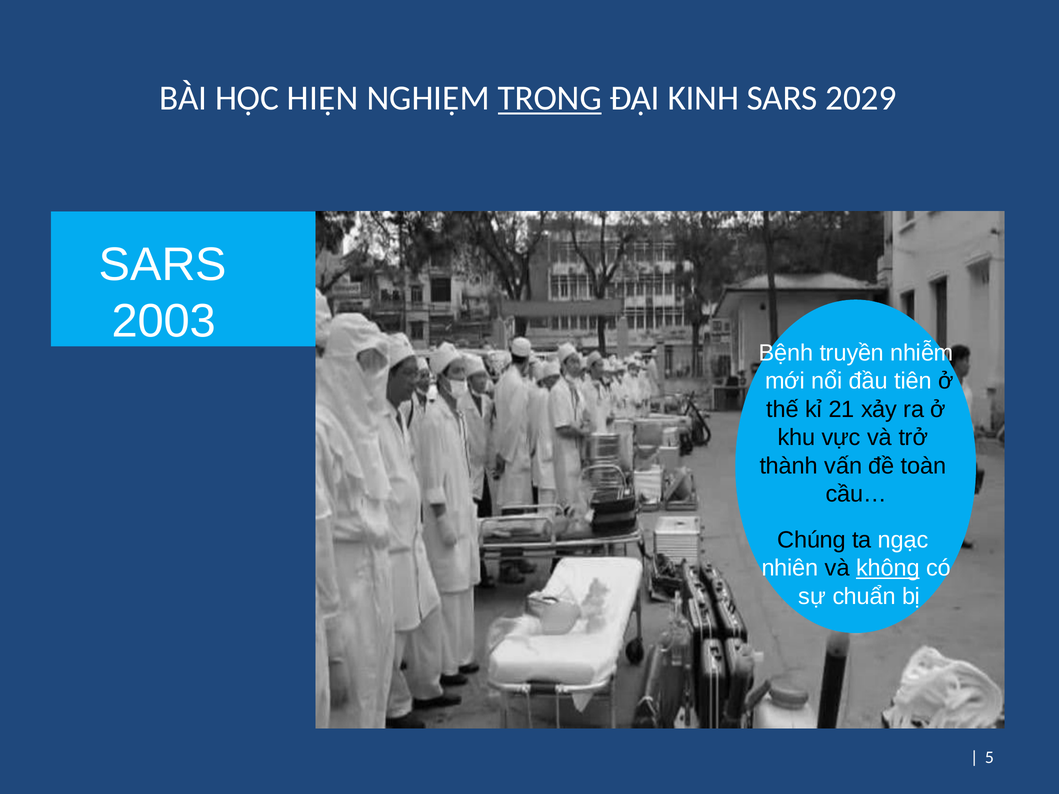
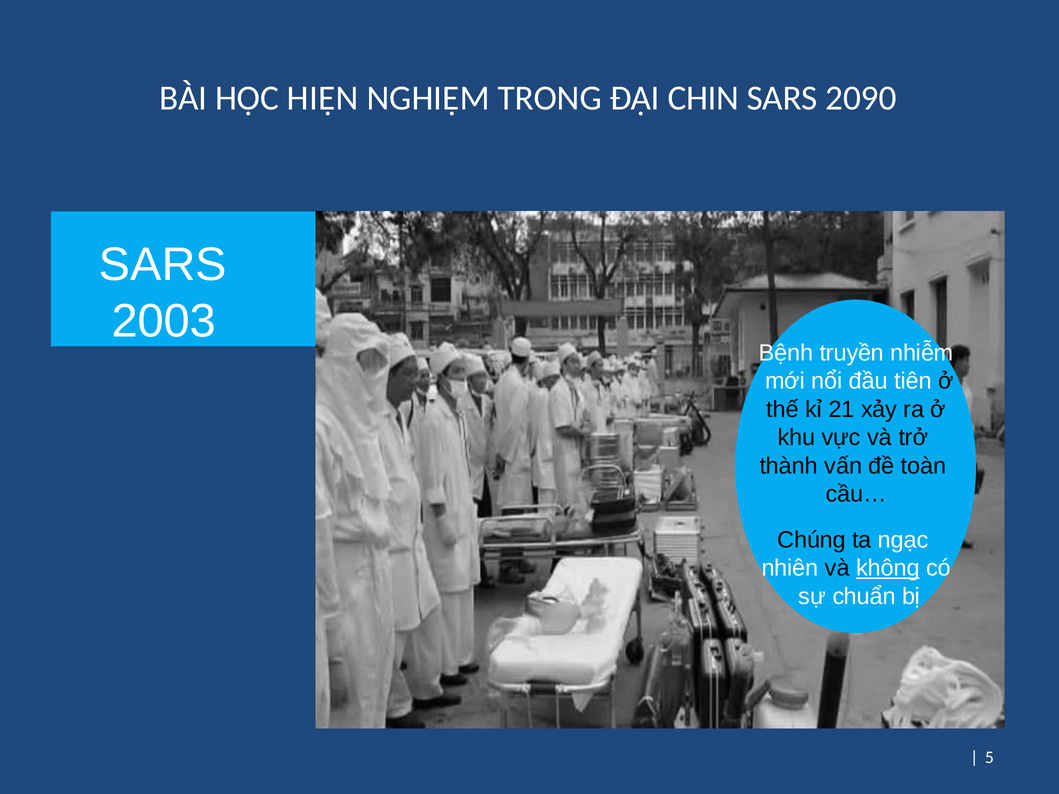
TRONG underline: present -> none
KINH: KINH -> CHIN
2029: 2029 -> 2090
